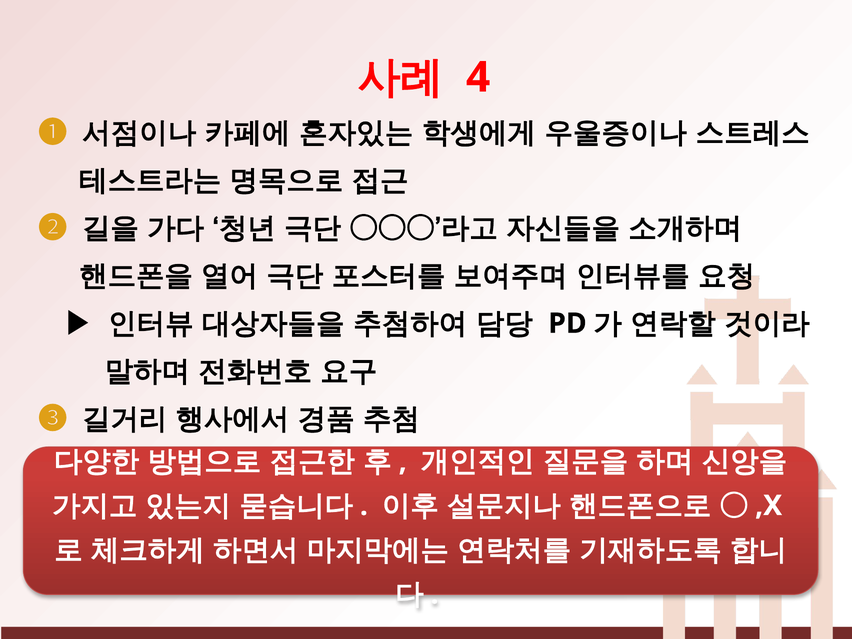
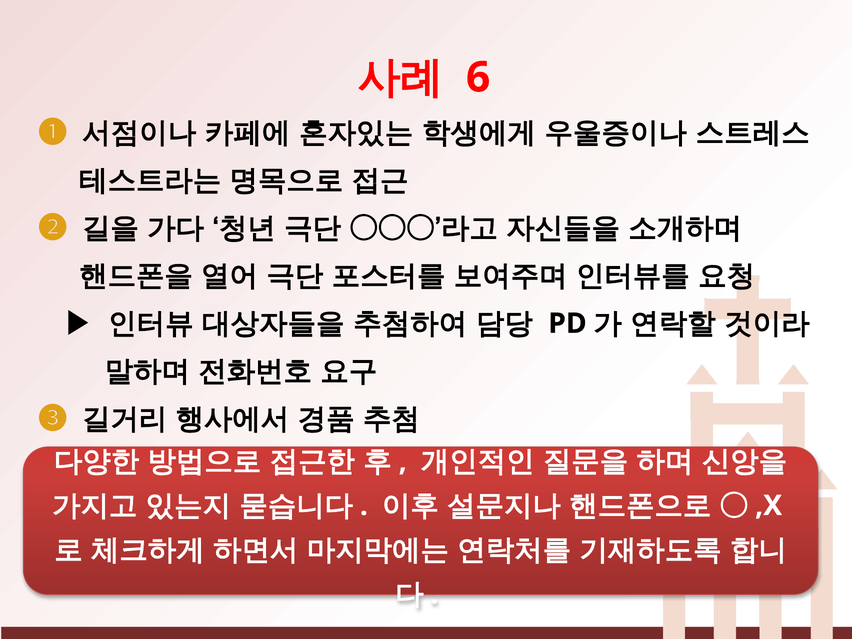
4: 4 -> 6
